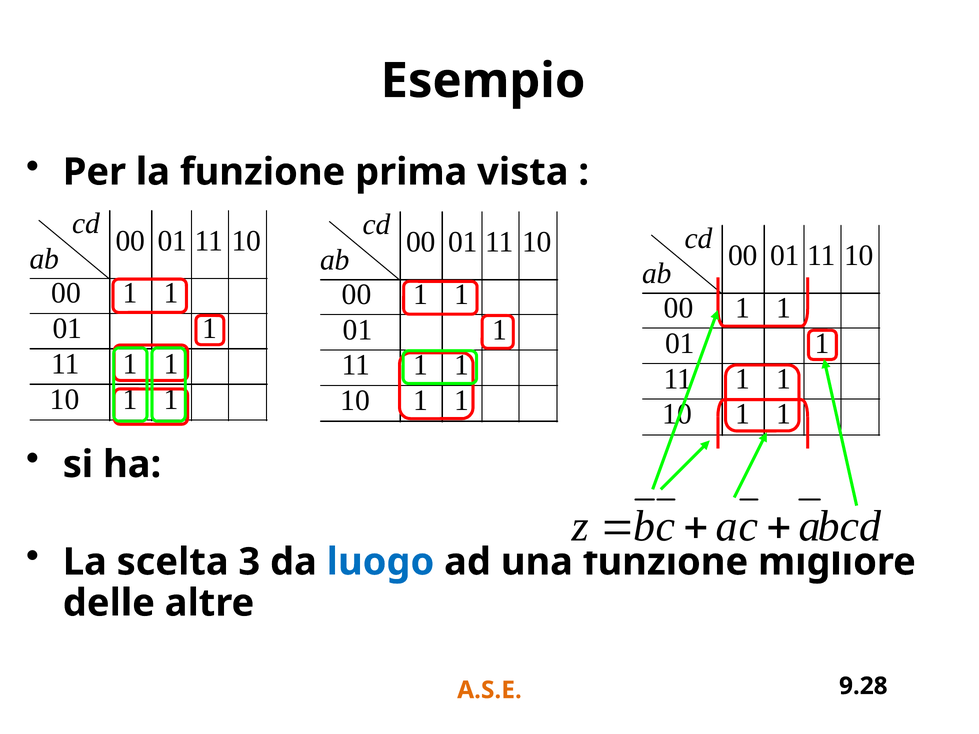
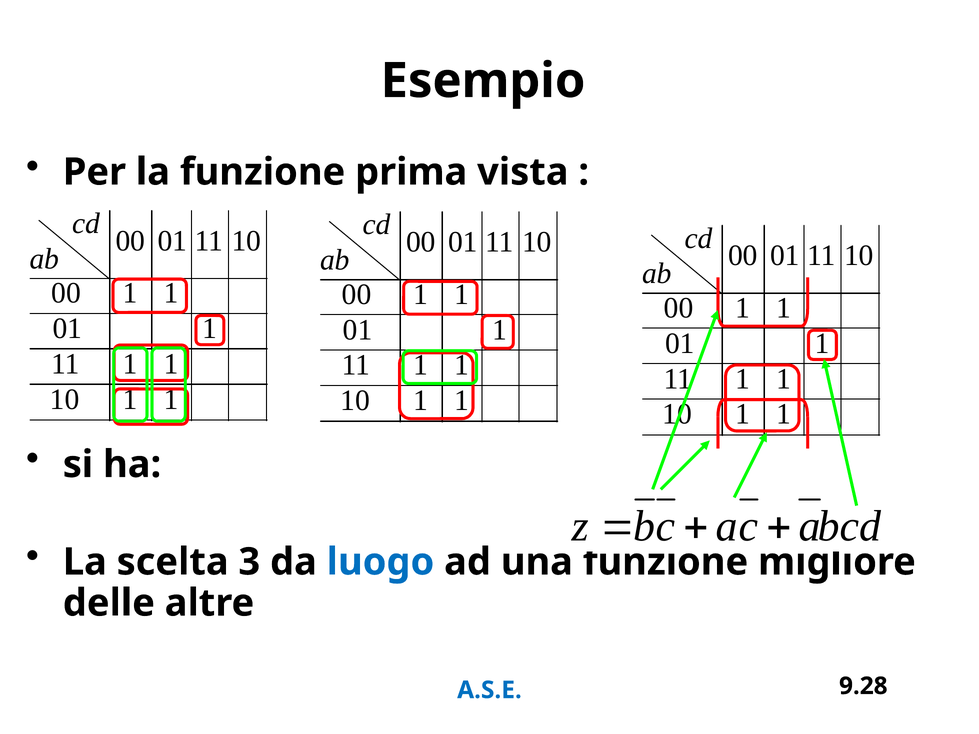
A.S.E colour: orange -> blue
